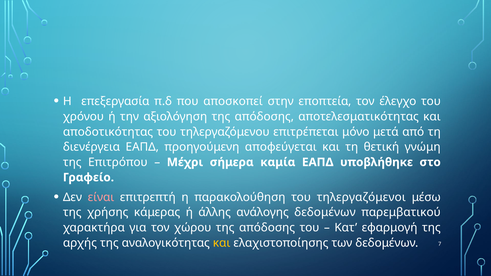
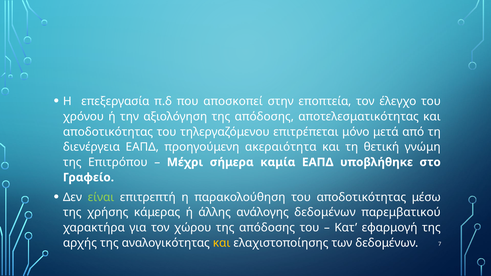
αποφεύγεται: αποφεύγεται -> ακεραιότητα
είναι colour: pink -> light green
του τηλεργαζόμενοι: τηλεργαζόμενοι -> αποδοτικότητας
